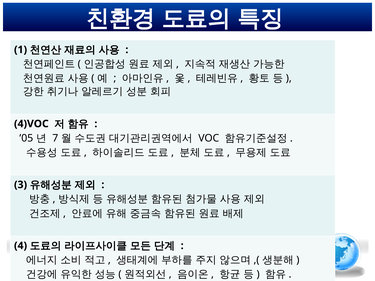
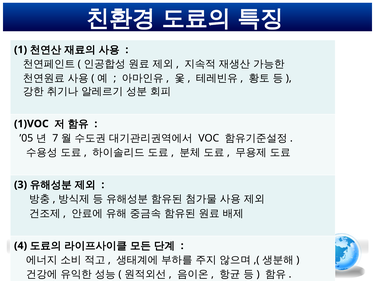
4)VOC: 4)VOC -> 1)VOC
